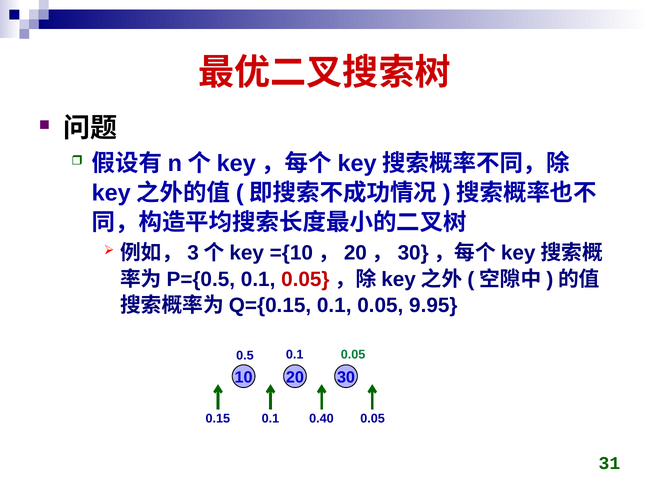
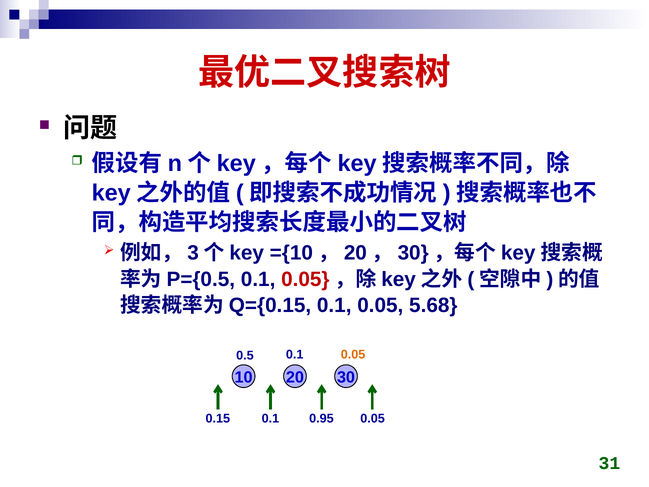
9.95: 9.95 -> 5.68
0.05 at (353, 354) colour: green -> orange
0.40: 0.40 -> 0.95
